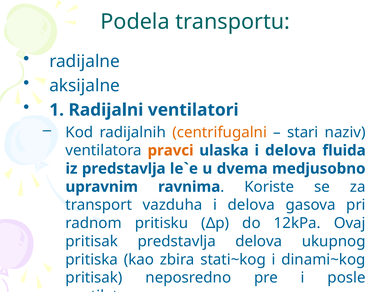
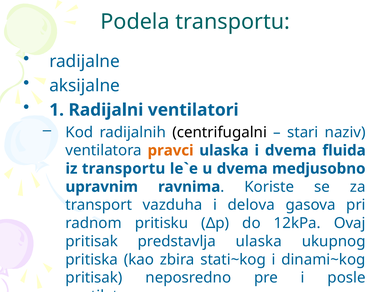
centrifugalni colour: orange -> black
ulaska i delova: delova -> dvema
iz predstavlja: predstavlja -> transportu
predstavlja delova: delova -> ulaska
